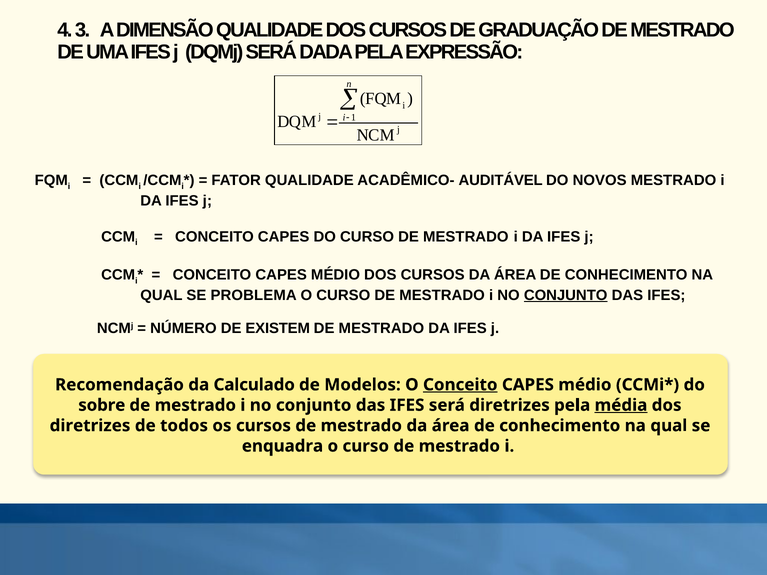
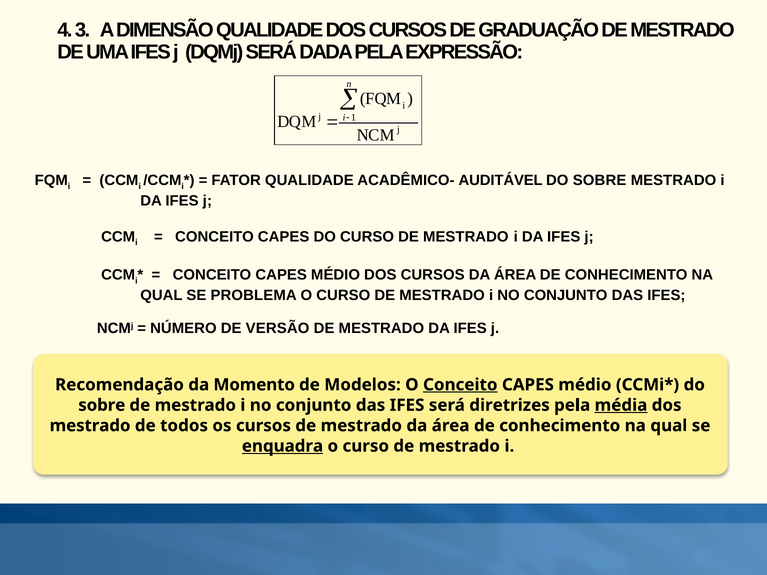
NOVOS at (600, 181): NOVOS -> SOBRE
CONJUNTO at (566, 295) underline: present -> none
EXISTEM: EXISTEM -> VERSÃO
Calculado: Calculado -> Momento
diretrizes at (90, 426): diretrizes -> mestrado
enquadra underline: none -> present
